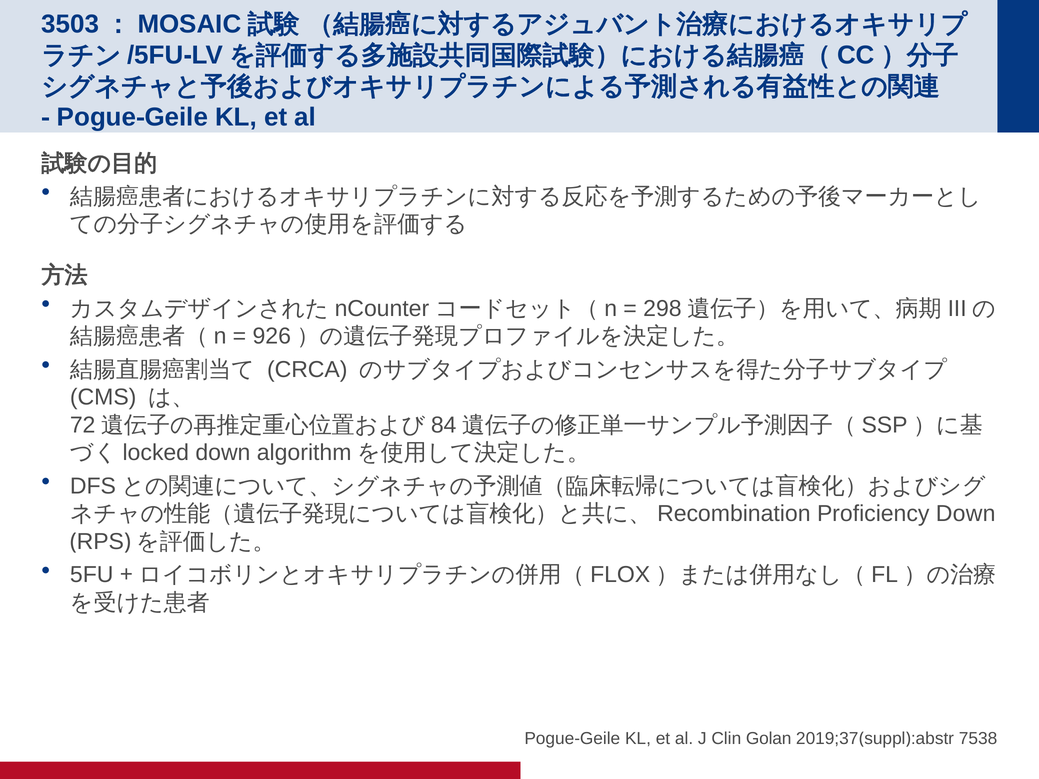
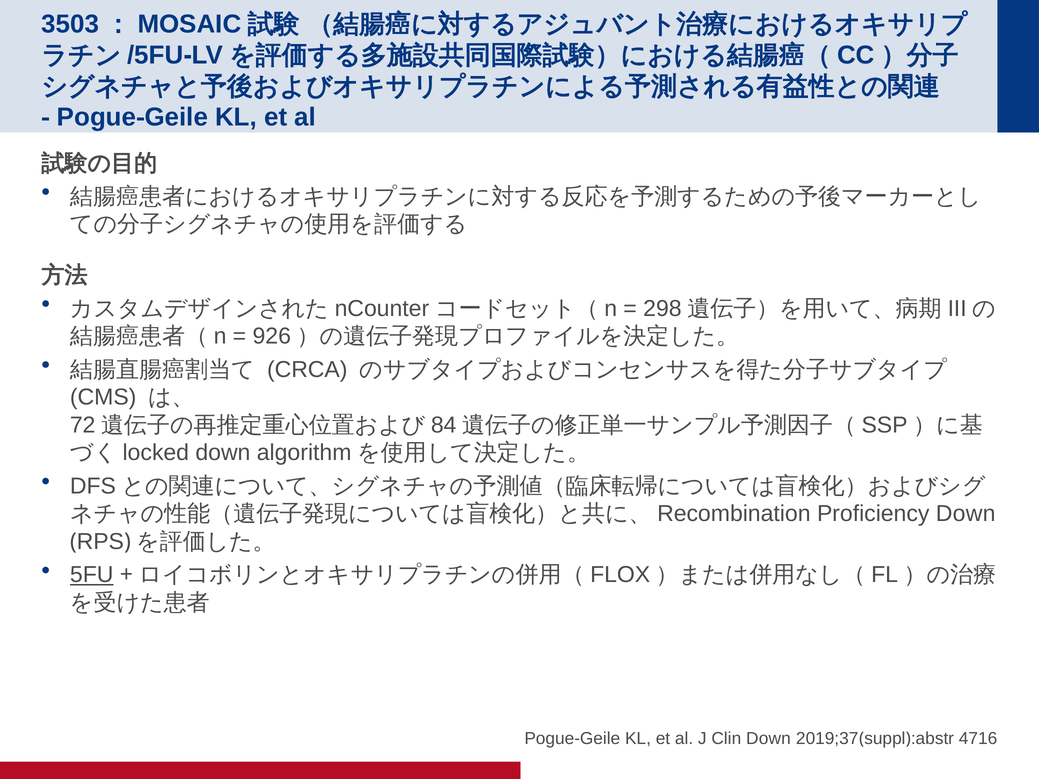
5FU underline: none -> present
Clin Golan: Golan -> Down
7538: 7538 -> 4716
